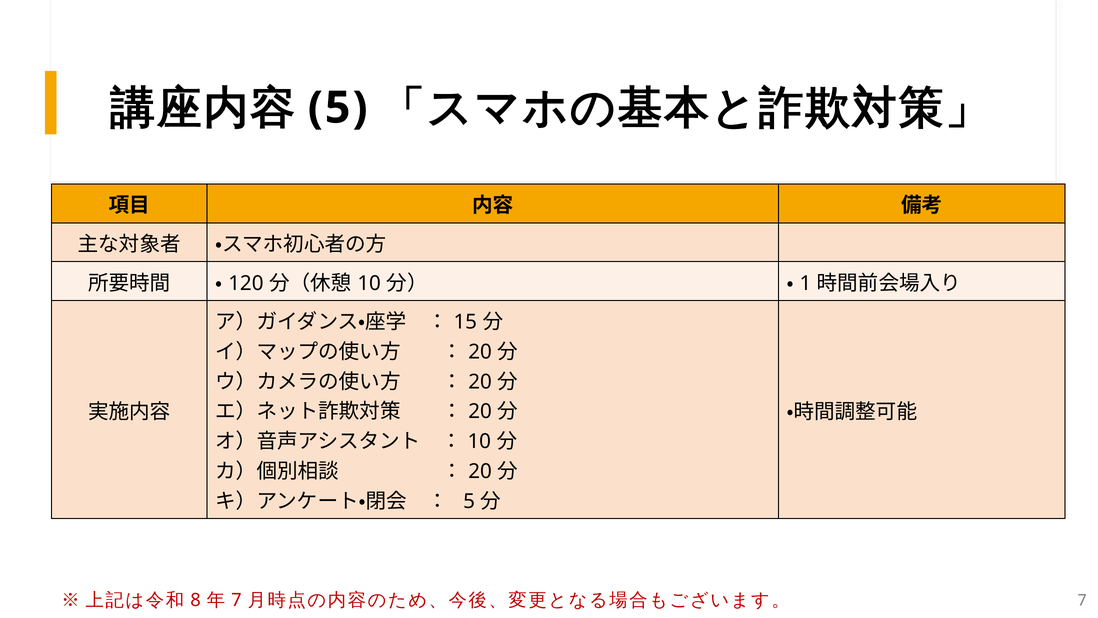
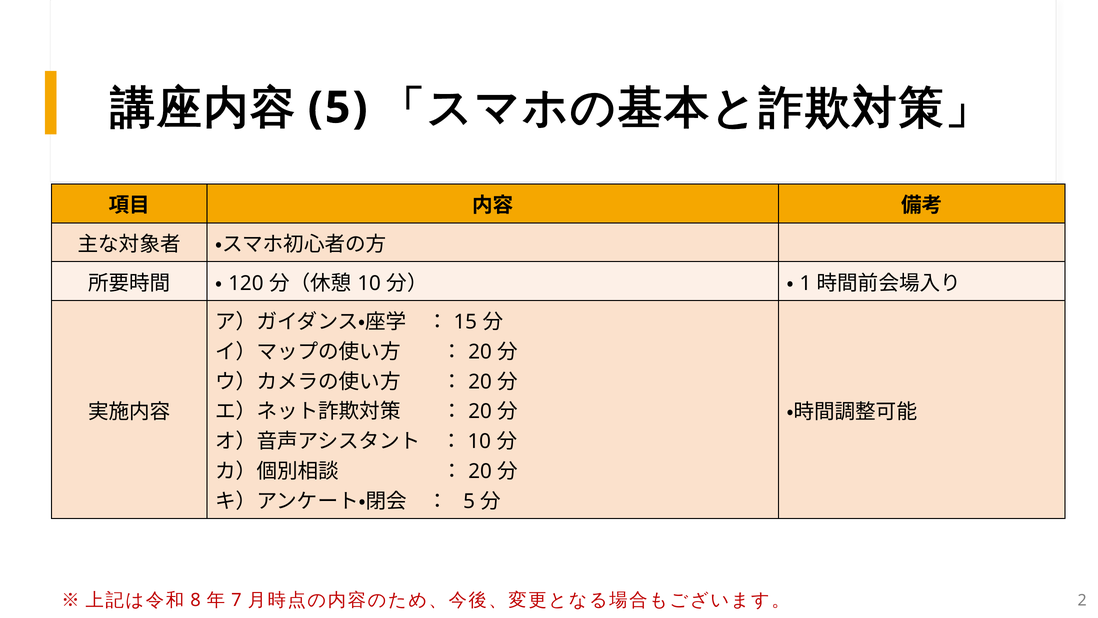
7 at (1082, 600): 7 -> 2
